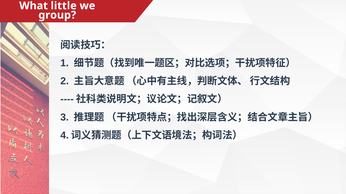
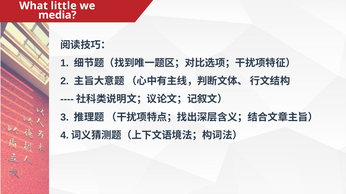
group: group -> media
